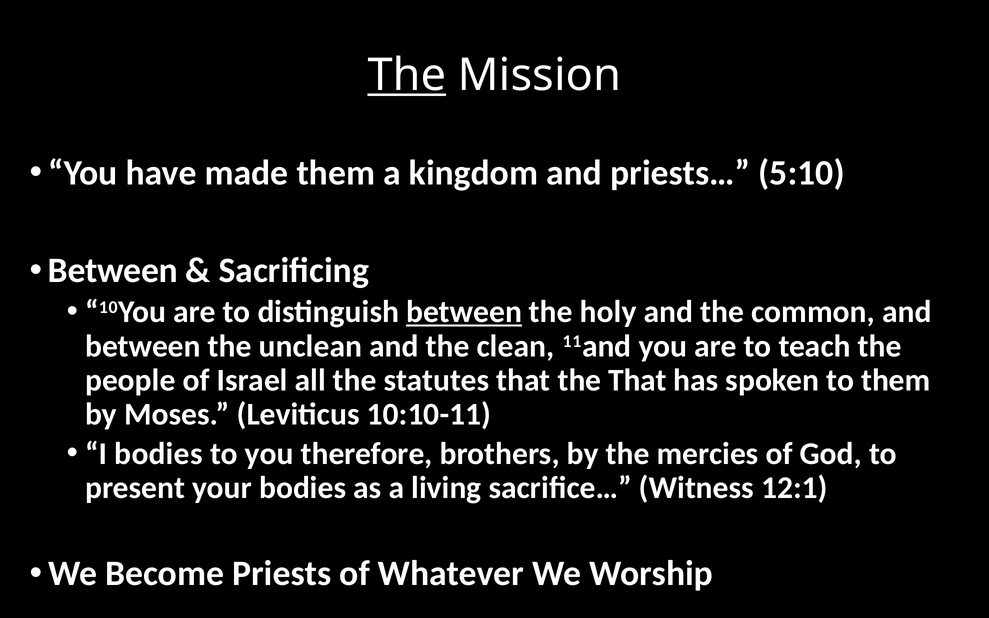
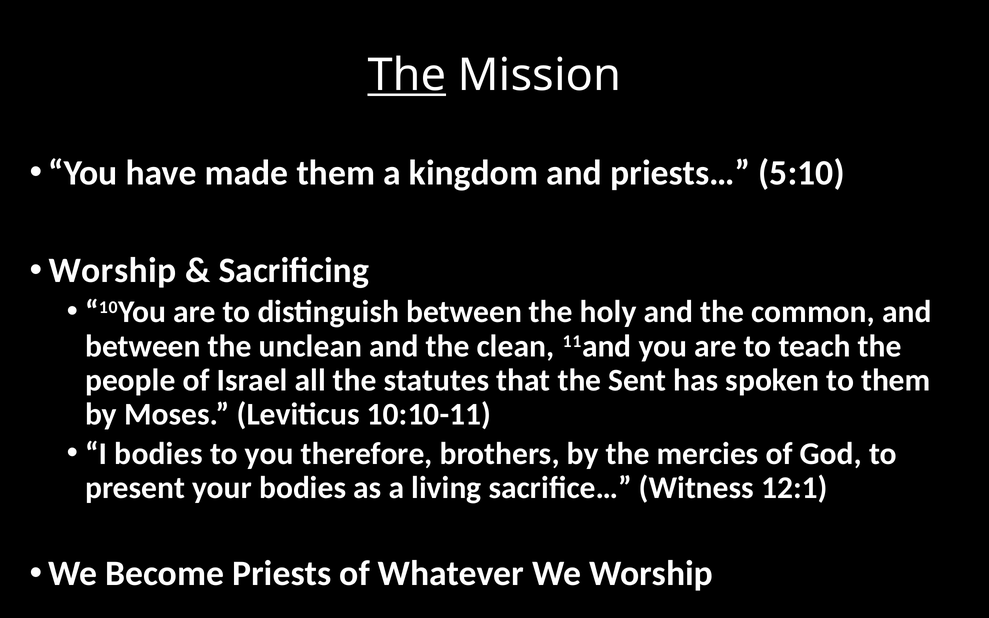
Between at (113, 271): Between -> Worship
between at (464, 312) underline: present -> none
the That: That -> Sent
